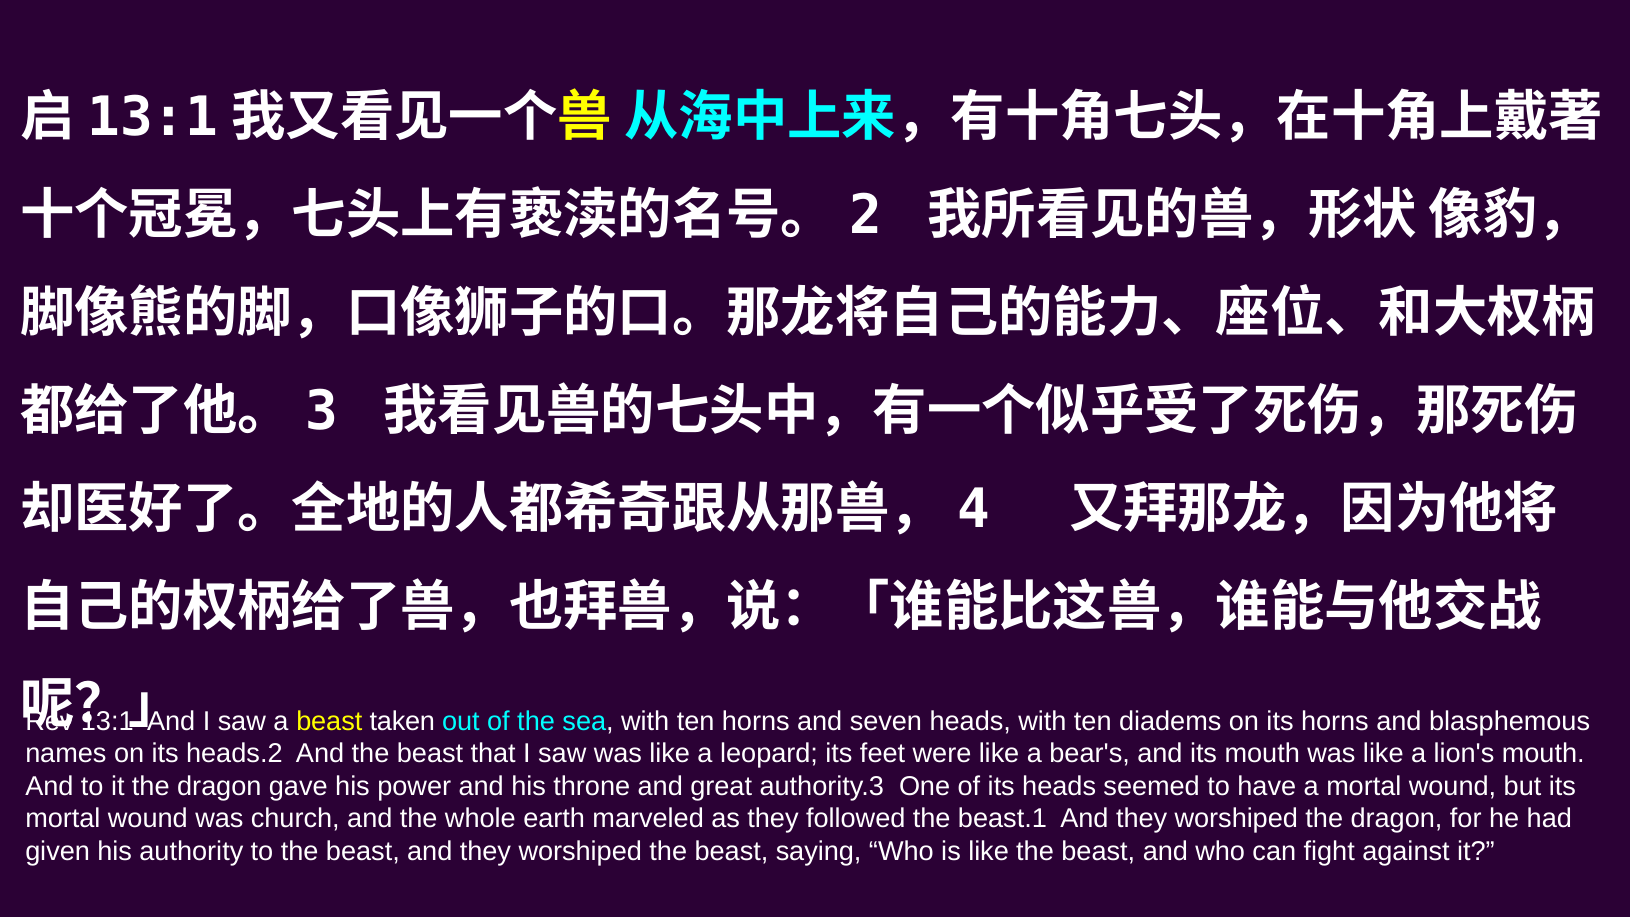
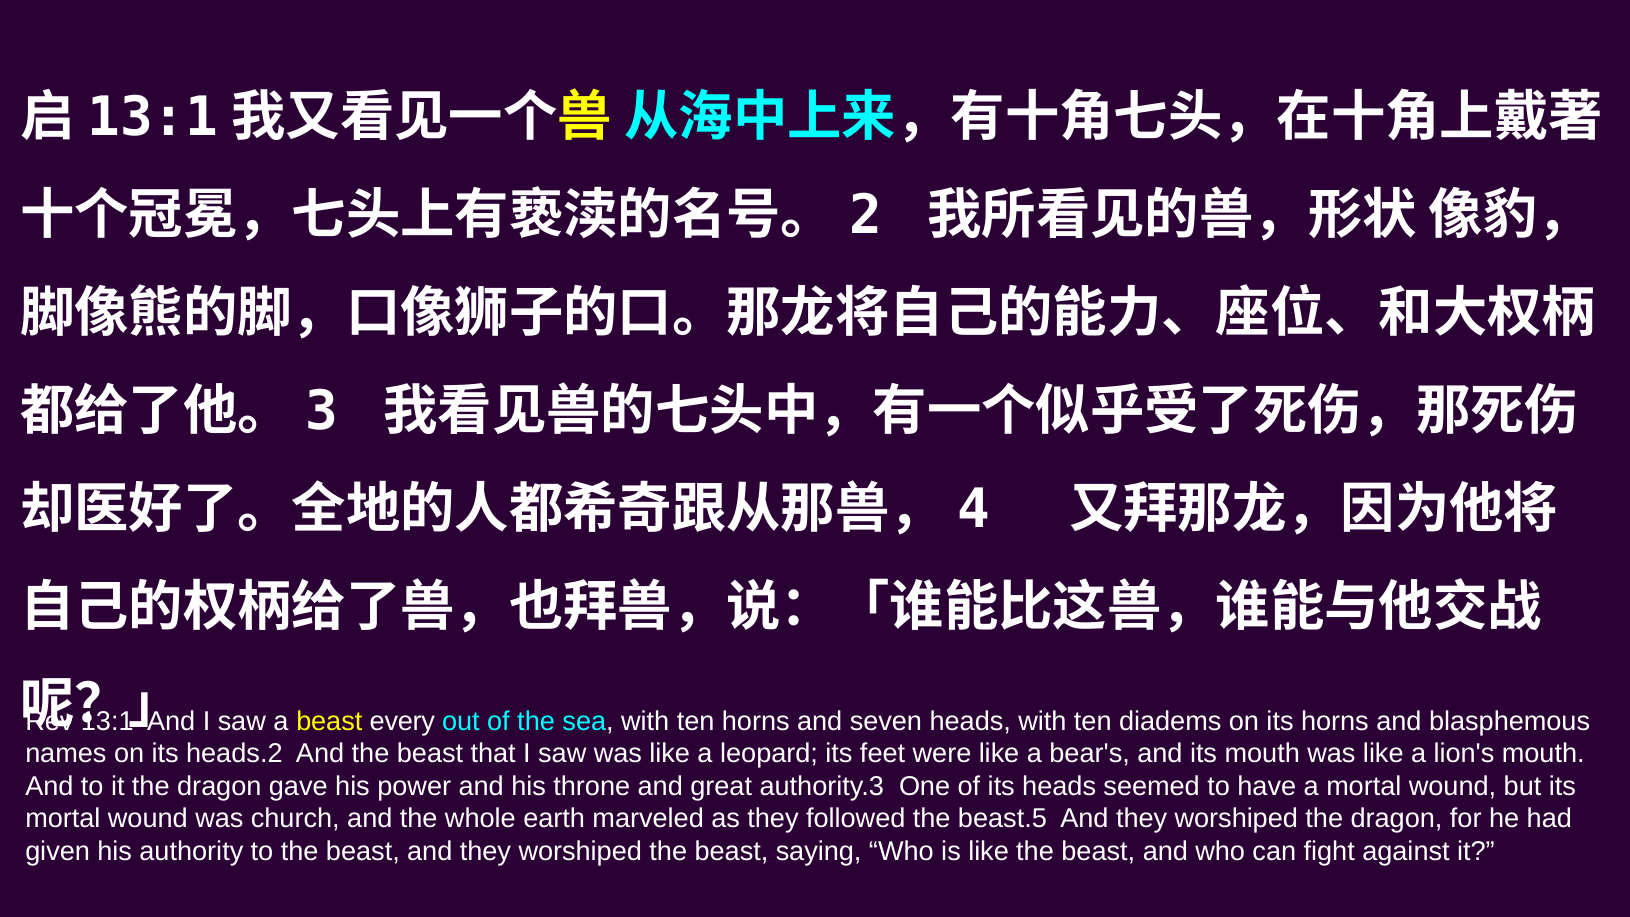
taken: taken -> every
beast.1: beast.1 -> beast.5
